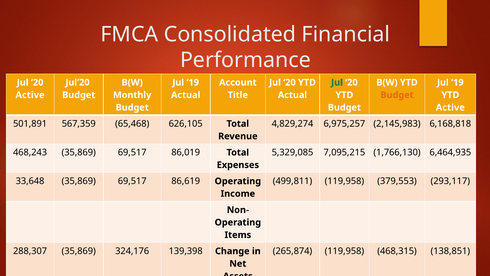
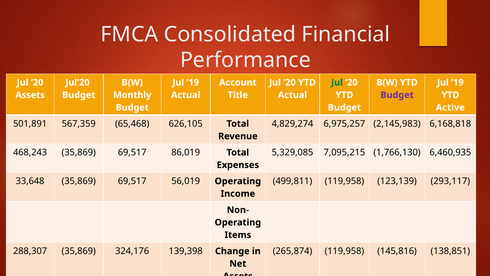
Active at (30, 95): Active -> Assets
Budget at (397, 95) colour: orange -> purple
6,464,935: 6,464,935 -> 6,460,935
86,619: 86,619 -> 56,019
379,553: 379,553 -> 123,139
468,315: 468,315 -> 145,816
